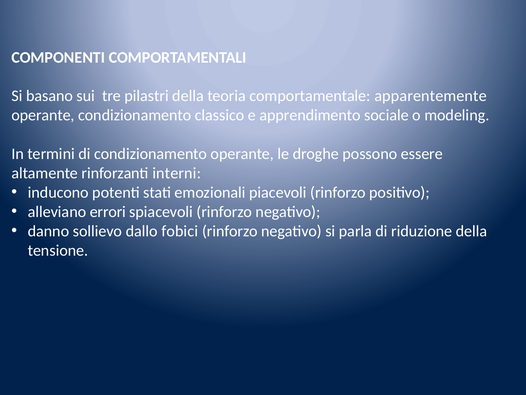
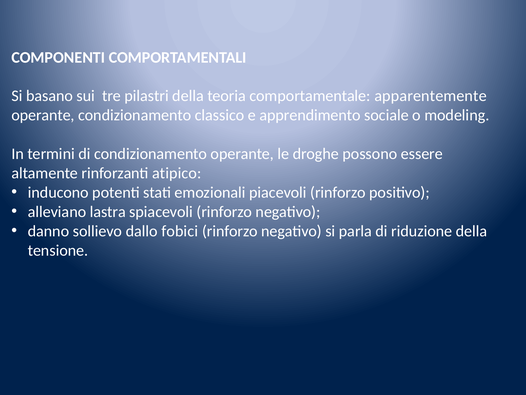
interni: interni -> atipico
errori: errori -> lastra
